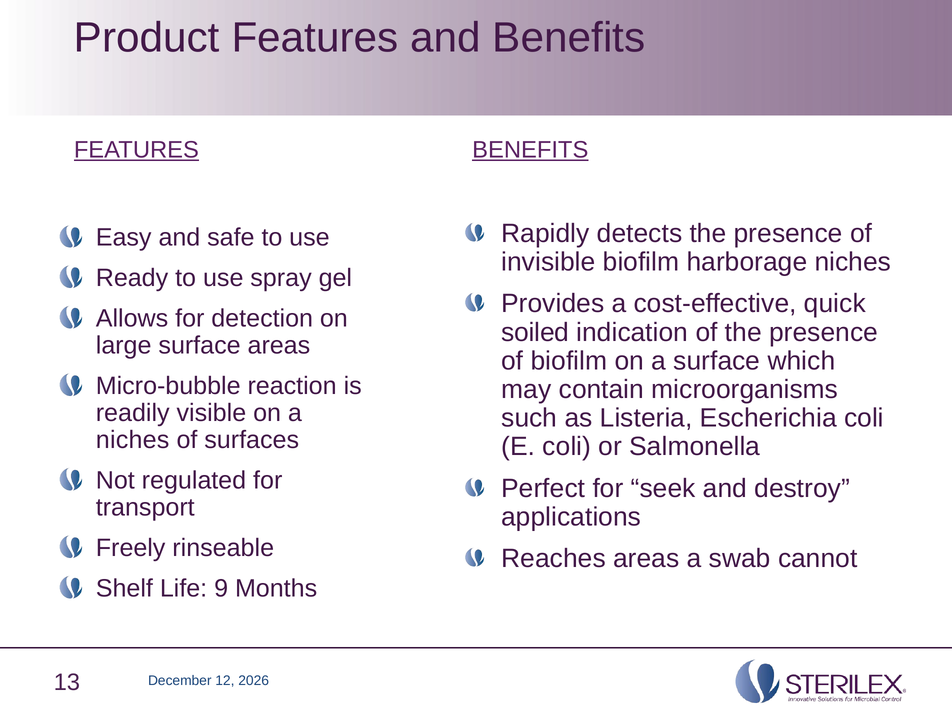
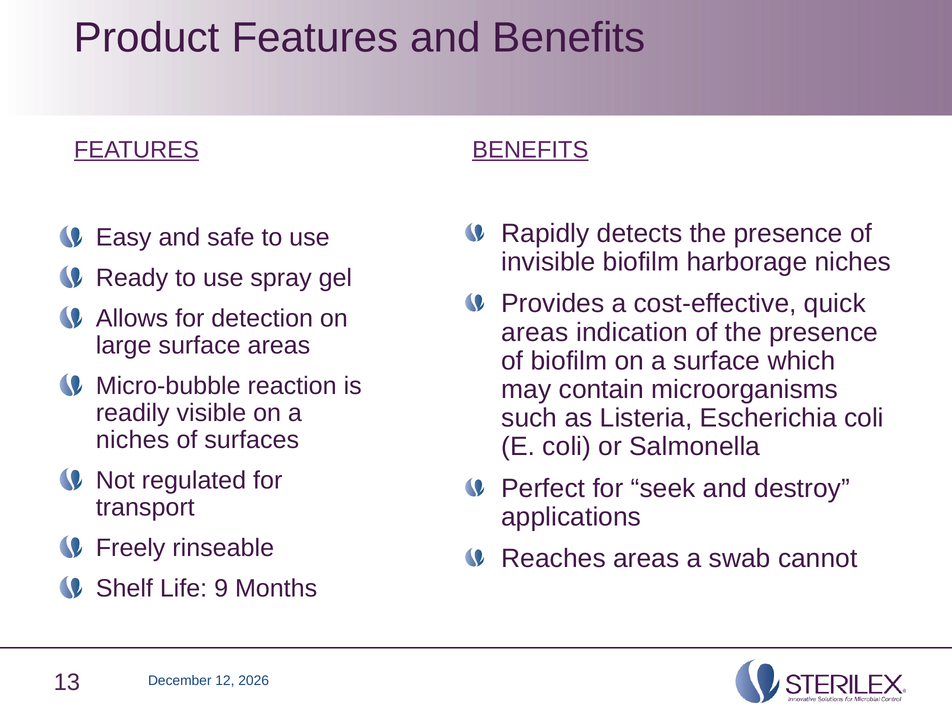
soiled at (535, 332): soiled -> areas
